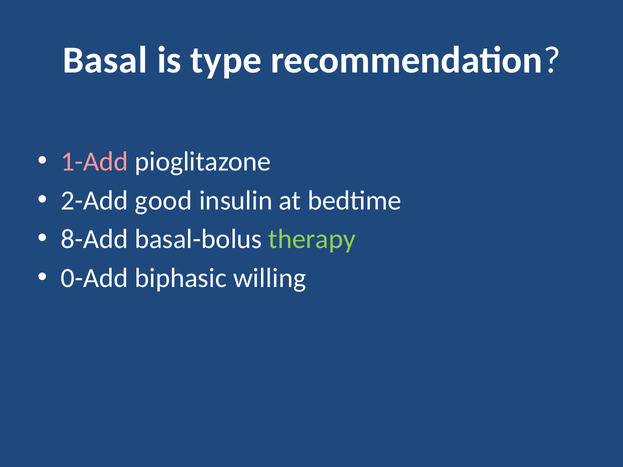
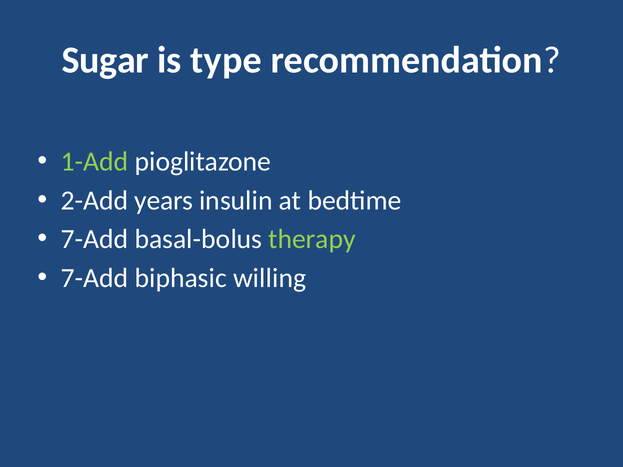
Basal: Basal -> Sugar
1-Add colour: pink -> light green
good: good -> years
8-Add at (95, 239): 8-Add -> 7-Add
0-Add at (95, 278): 0-Add -> 7-Add
